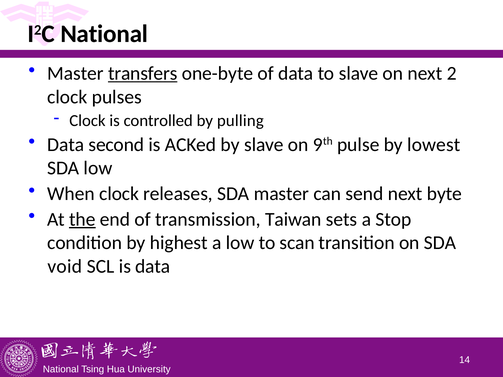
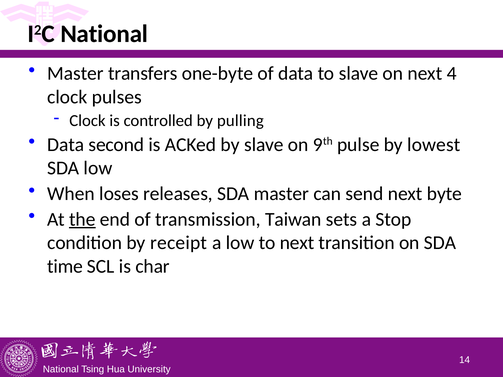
transfers underline: present -> none
2: 2 -> 4
When clock: clock -> loses
highest: highest -> receipt
to scan: scan -> next
void: void -> time
is data: data -> char
